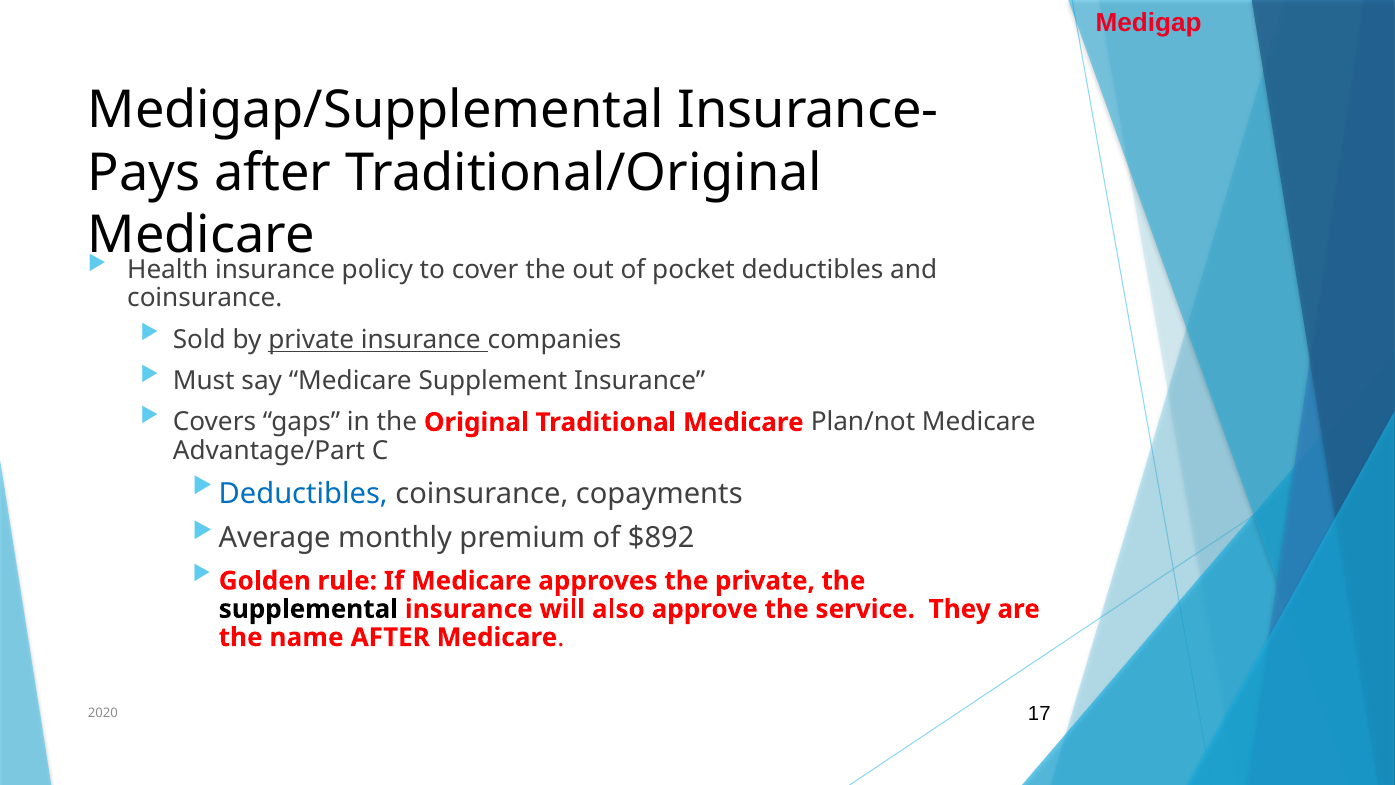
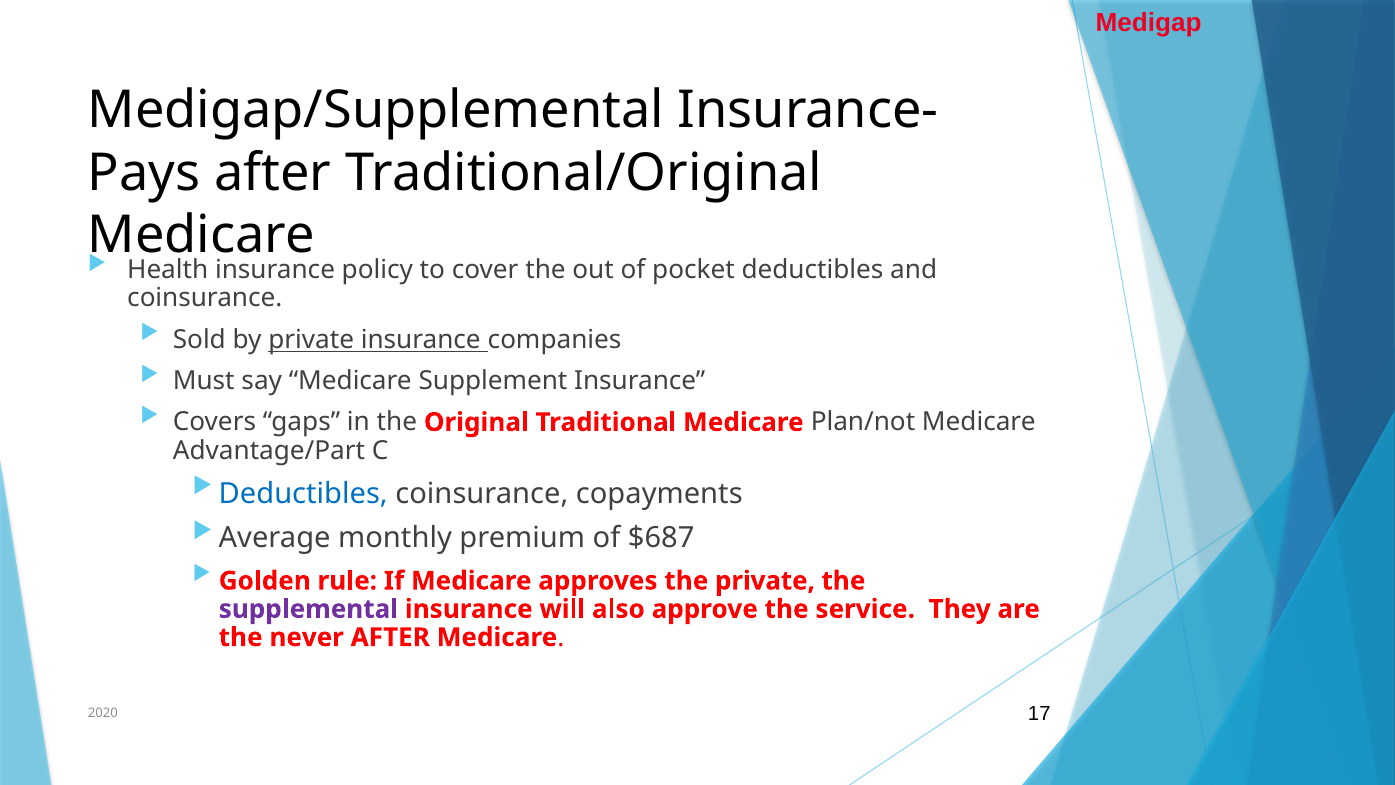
$892: $892 -> $687
supplemental colour: black -> purple
name: name -> never
